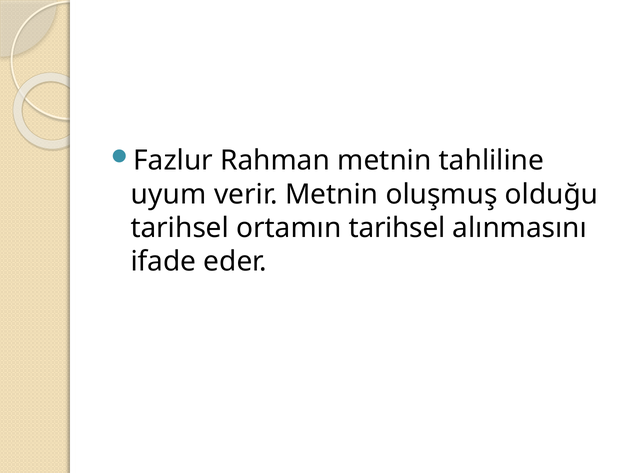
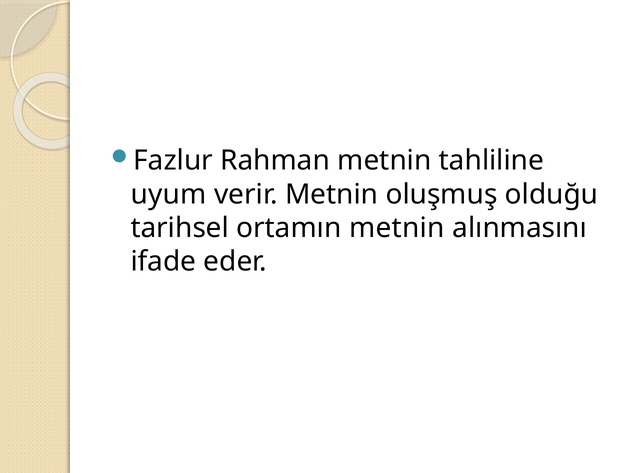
ortamın tarihsel: tarihsel -> metnin
